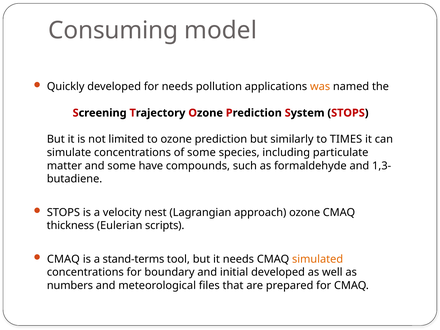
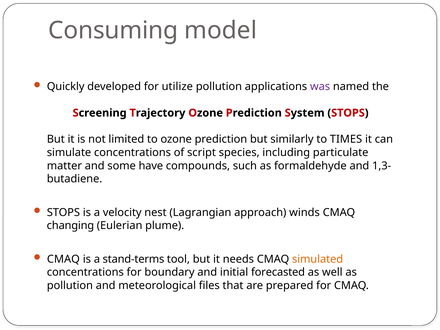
for needs: needs -> utilize
was colour: orange -> purple
of some: some -> script
approach ozone: ozone -> winds
thickness: thickness -> changing
scripts: scripts -> plume
initial developed: developed -> forecasted
numbers at (70, 286): numbers -> pollution
